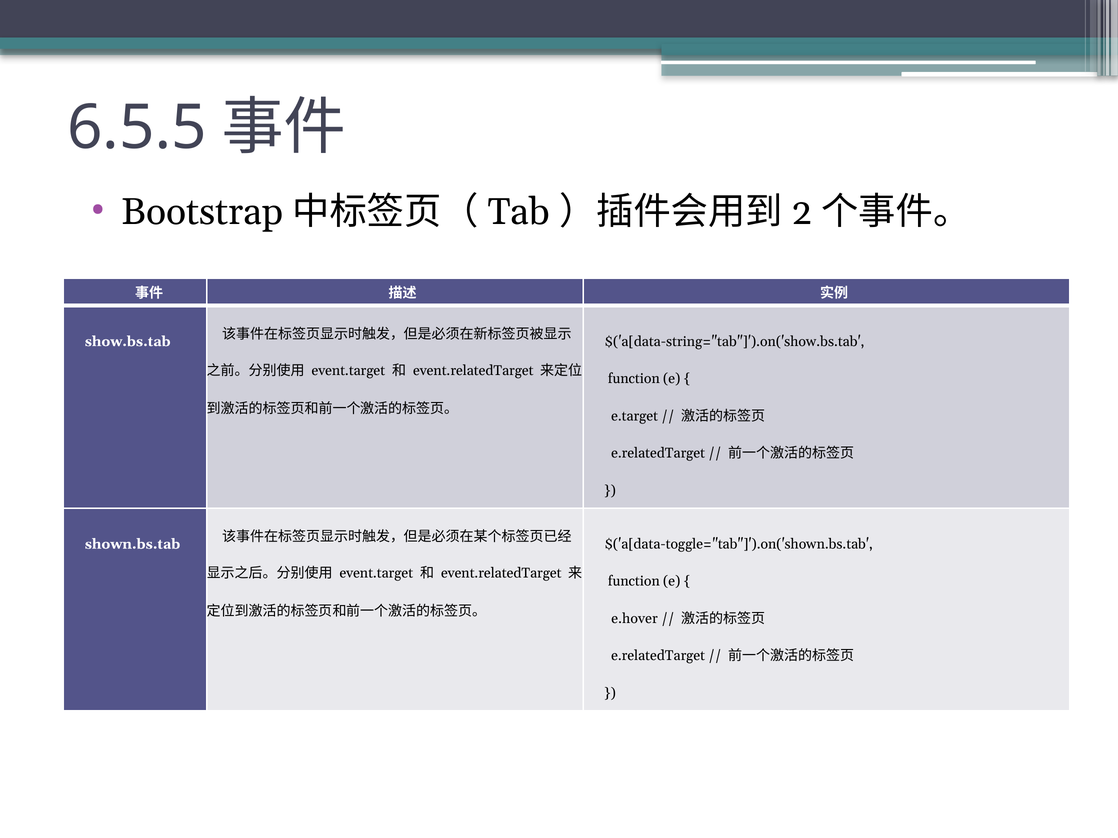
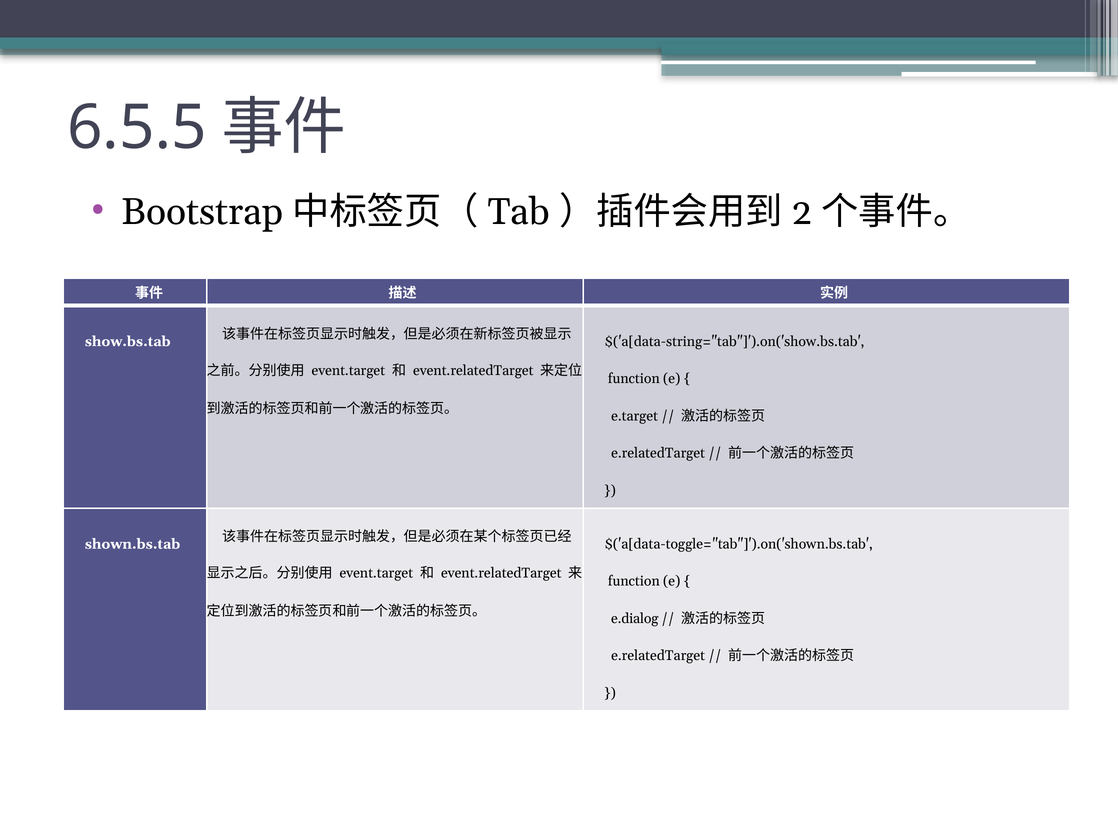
e.hover: e.hover -> e.dialog
